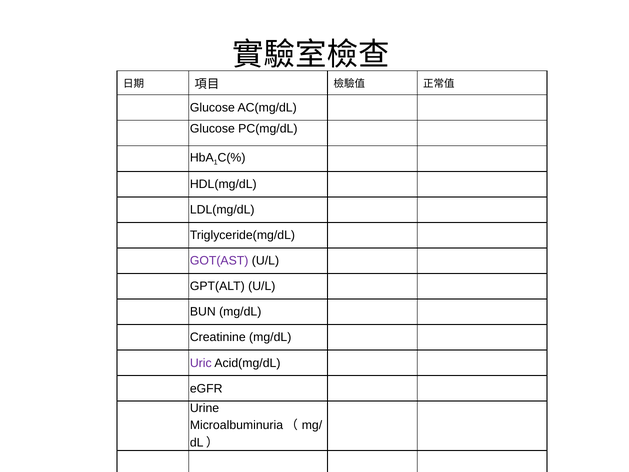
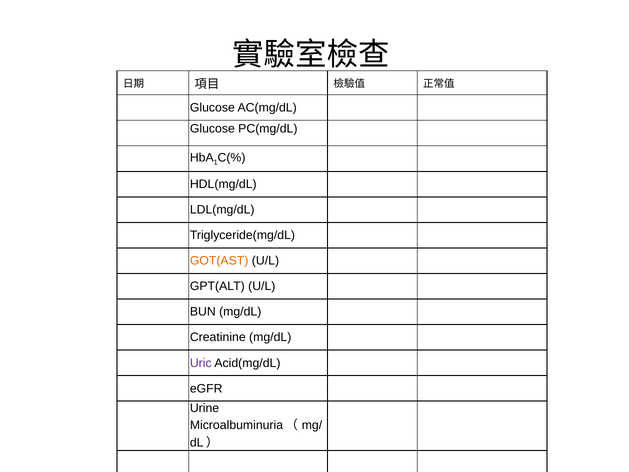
GOT(AST colour: purple -> orange
